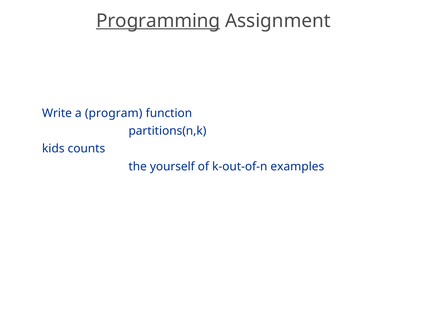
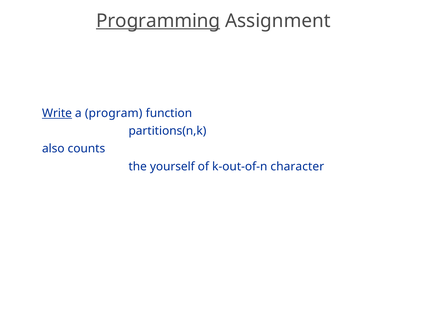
Write underline: none -> present
kids: kids -> also
examples: examples -> character
